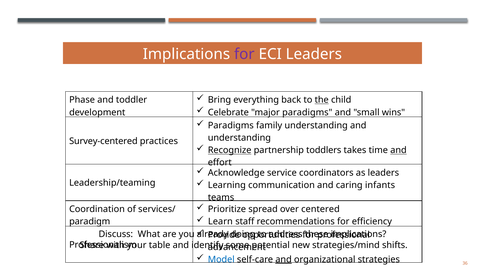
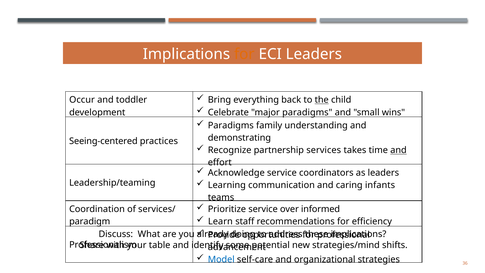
for at (244, 54) colour: purple -> orange
Phase: Phase -> Occur
understanding at (239, 138): understanding -> demonstrating
Survey-centered: Survey-centered -> Seeing-centered
Recognize underline: present -> none
toddlers: toddlers -> services
Prioritize spread: spread -> service
centered: centered -> informed
and at (284, 259) underline: present -> none
